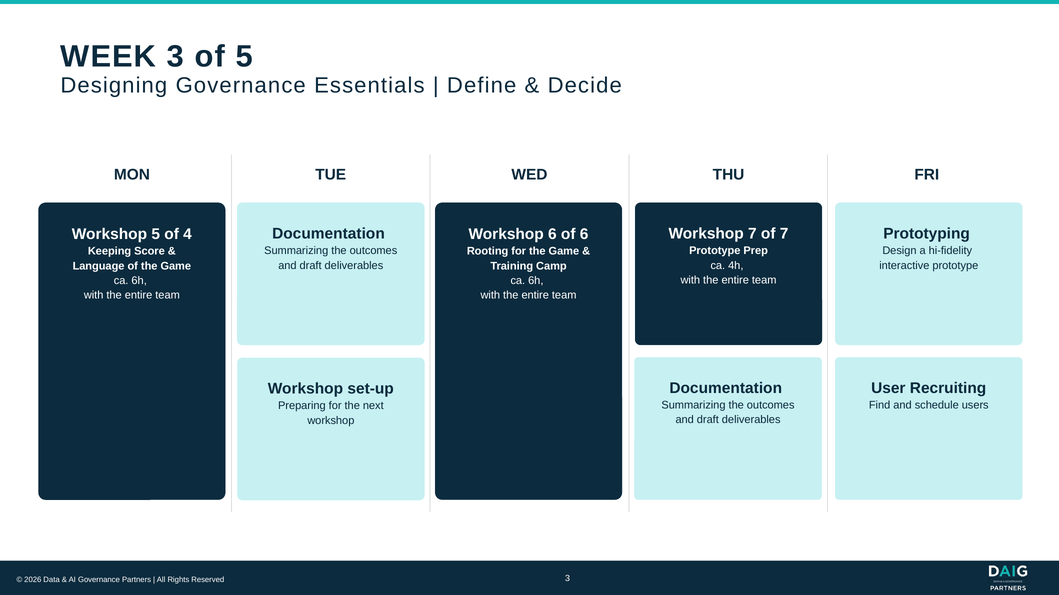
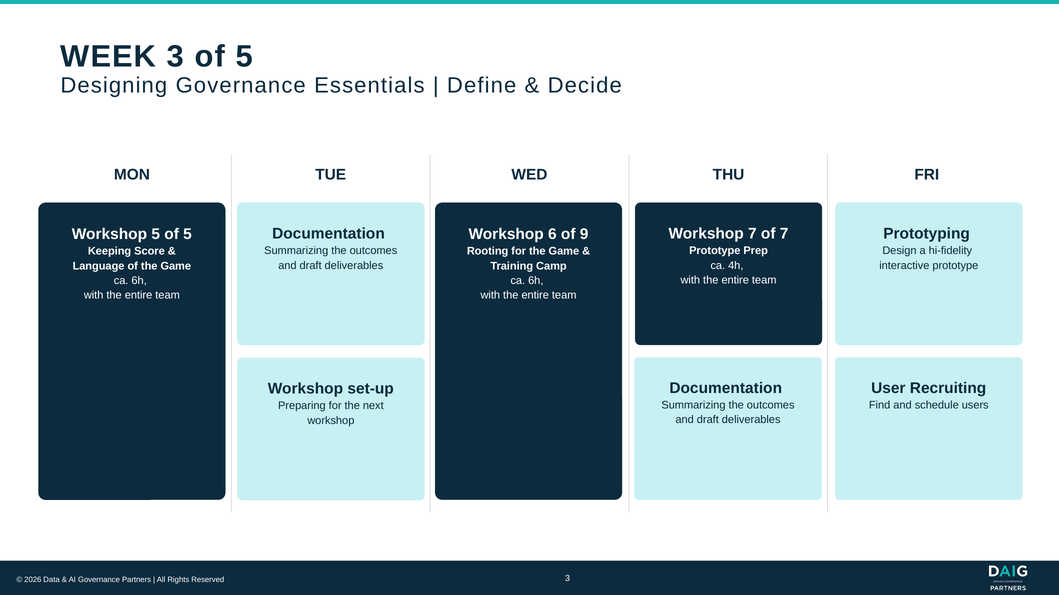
5 of 4: 4 -> 5
of 6: 6 -> 9
